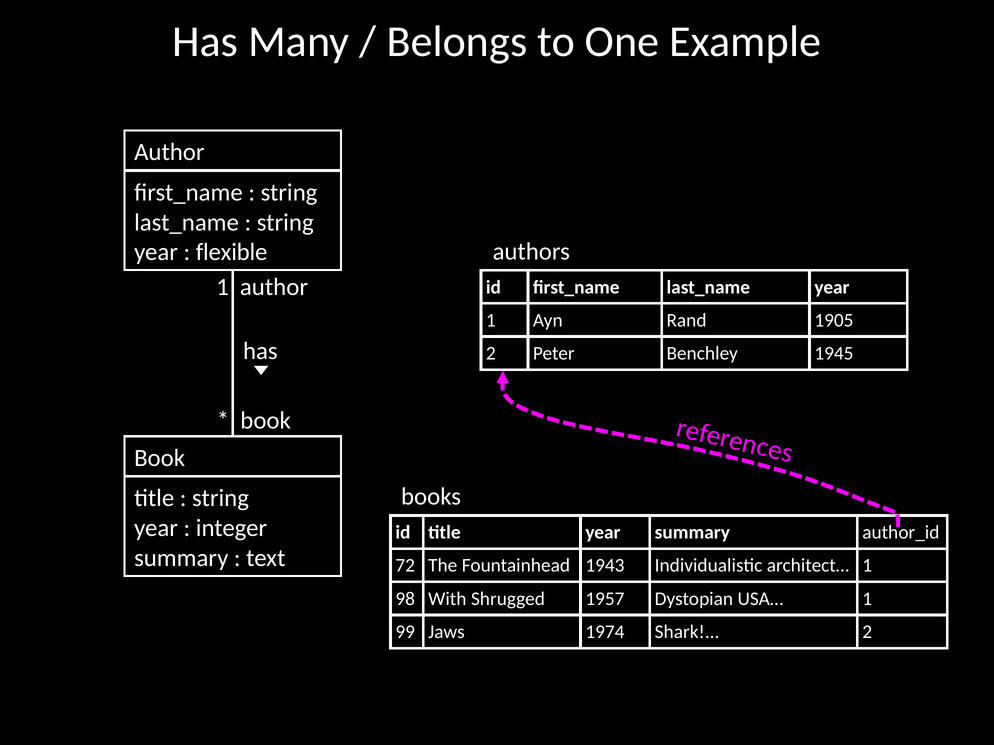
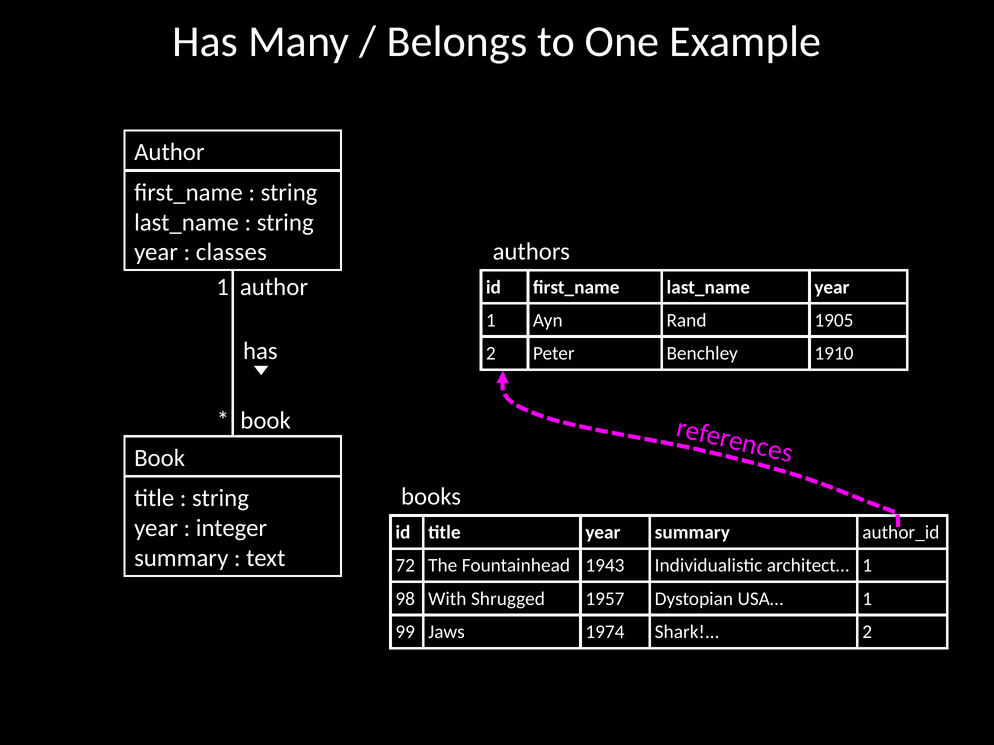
flexible: flexible -> classes
1945: 1945 -> 1910
